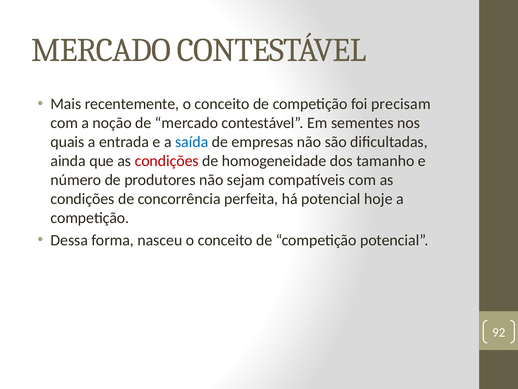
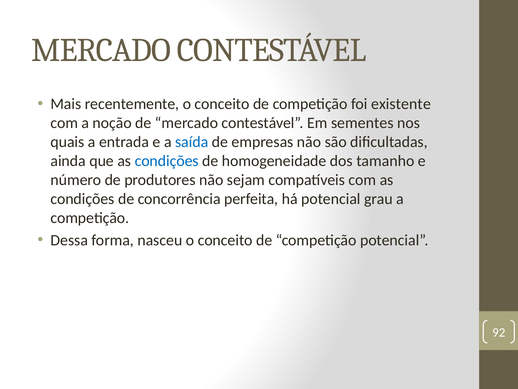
precisam: precisam -> existente
condições at (167, 161) colour: red -> blue
hoje: hoje -> grau
